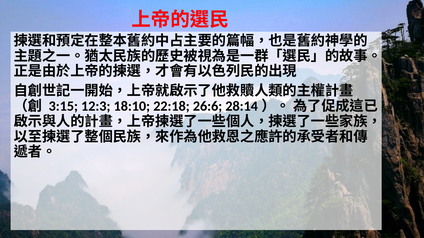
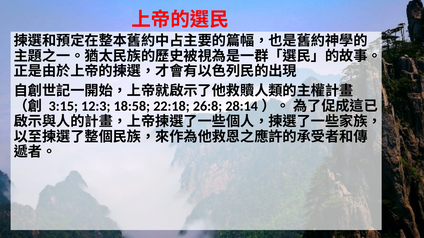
18:10: 18:10 -> 18:58
26:6: 26:6 -> 26:8
